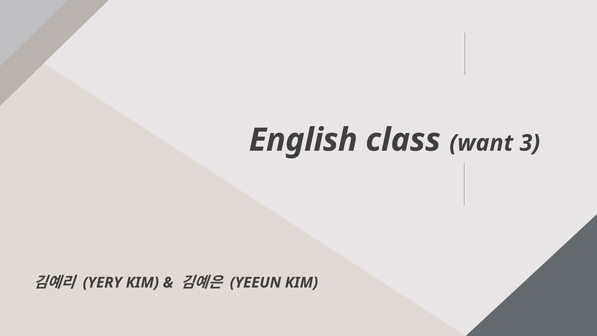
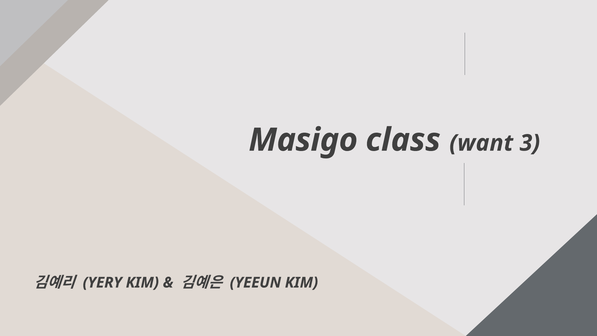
English: English -> Masigo
